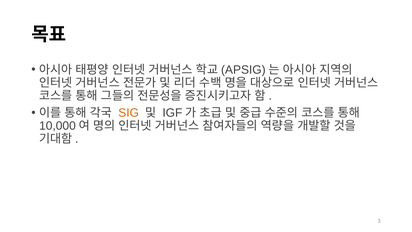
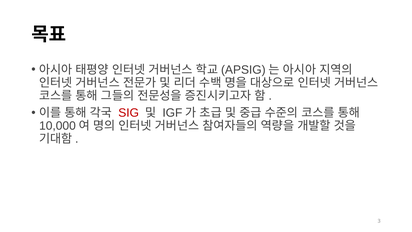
SIG colour: orange -> red
